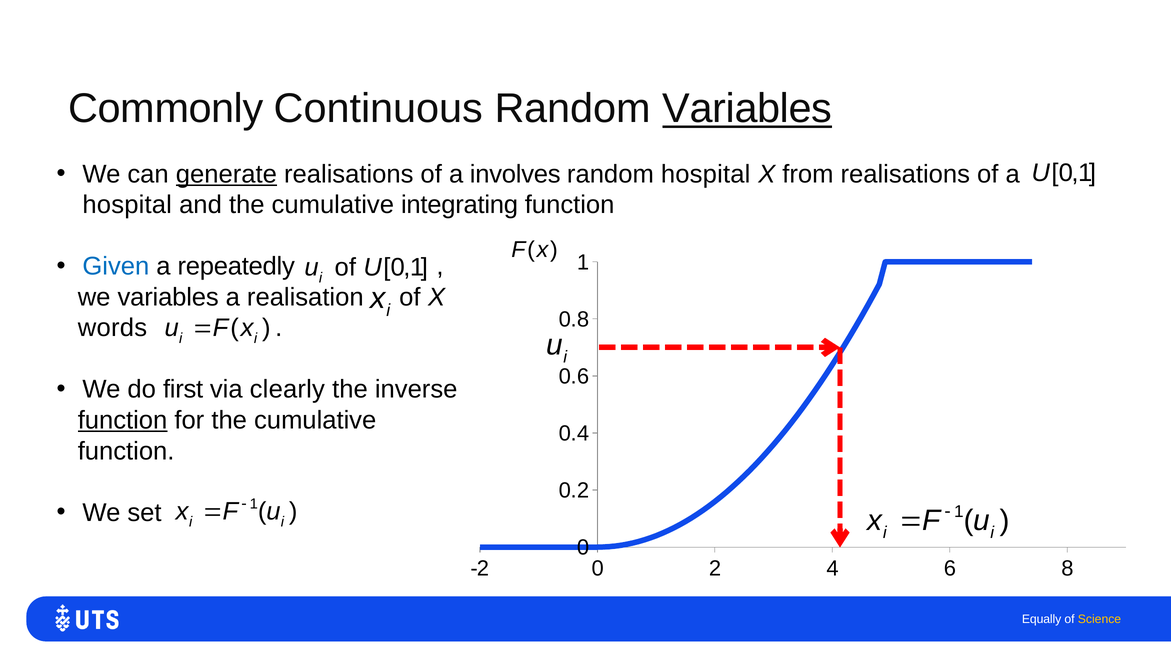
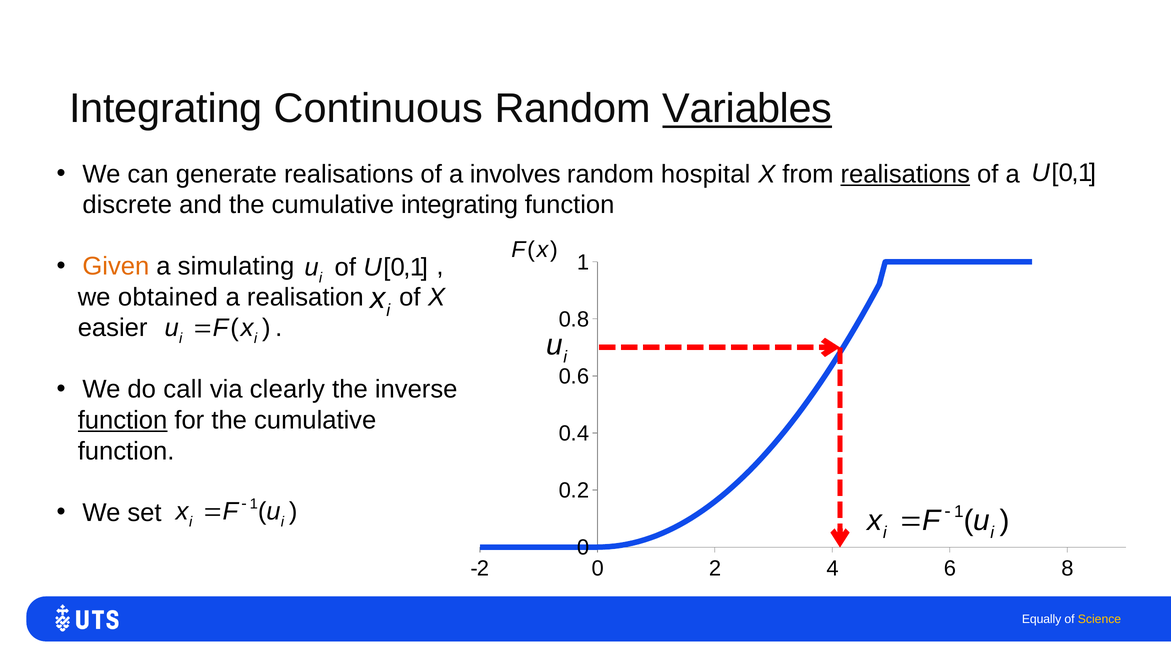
Commonly at (166, 109): Commonly -> Integrating
generate underline: present -> none
realisations at (905, 174) underline: none -> present
hospital at (127, 205): hospital -> discrete
Given colour: blue -> orange
repeatedly: repeatedly -> simulating
we variables: variables -> obtained
words: words -> easier
first: first -> call
